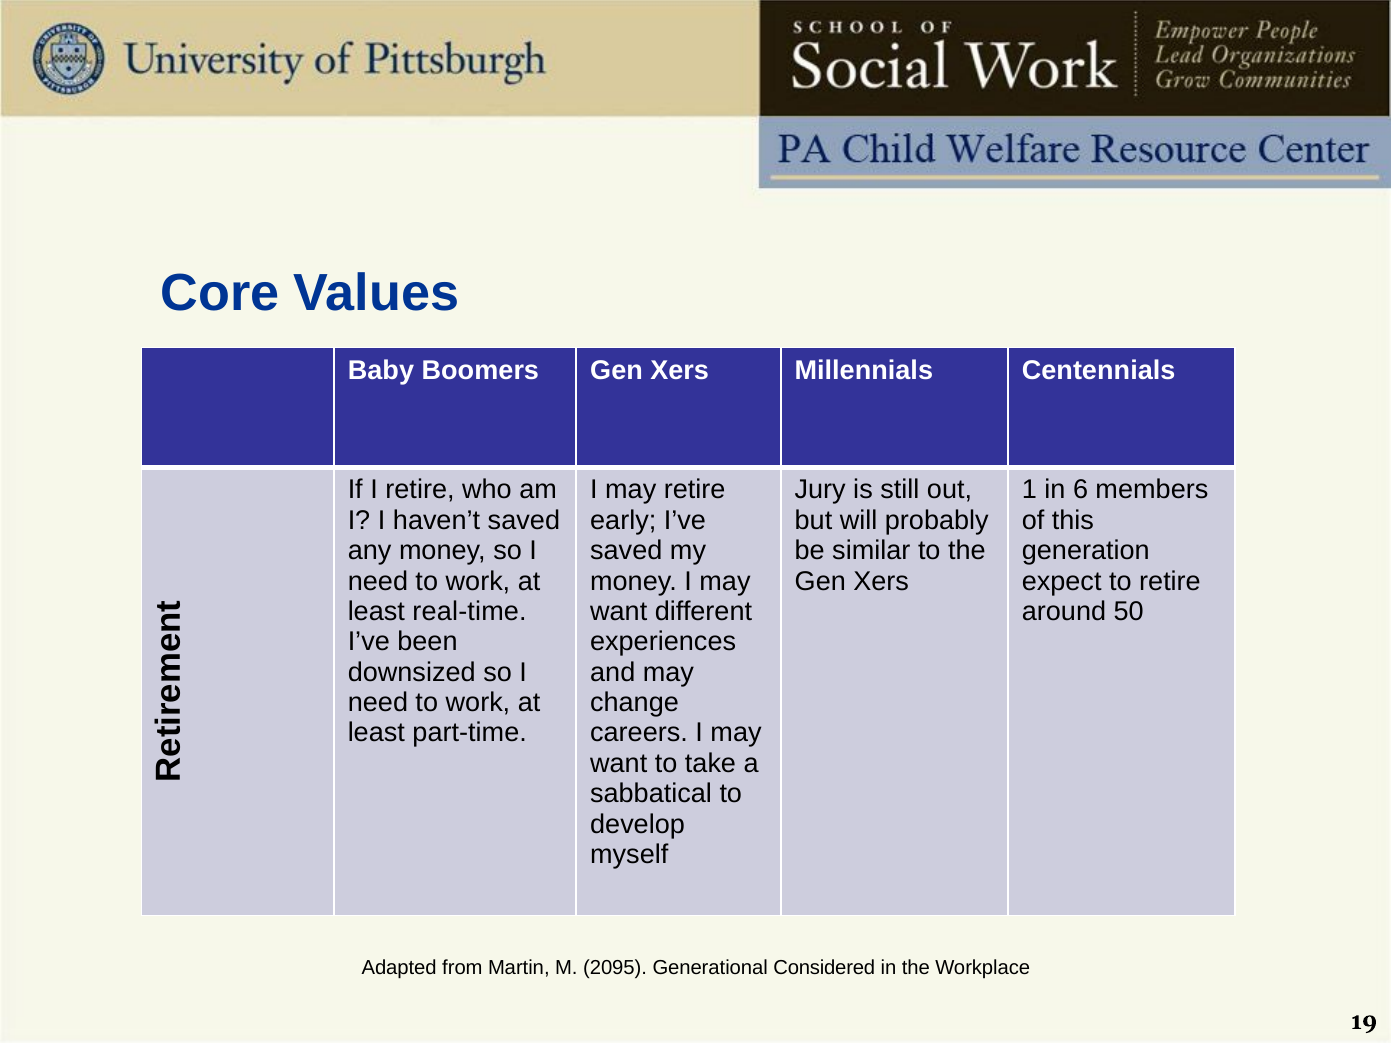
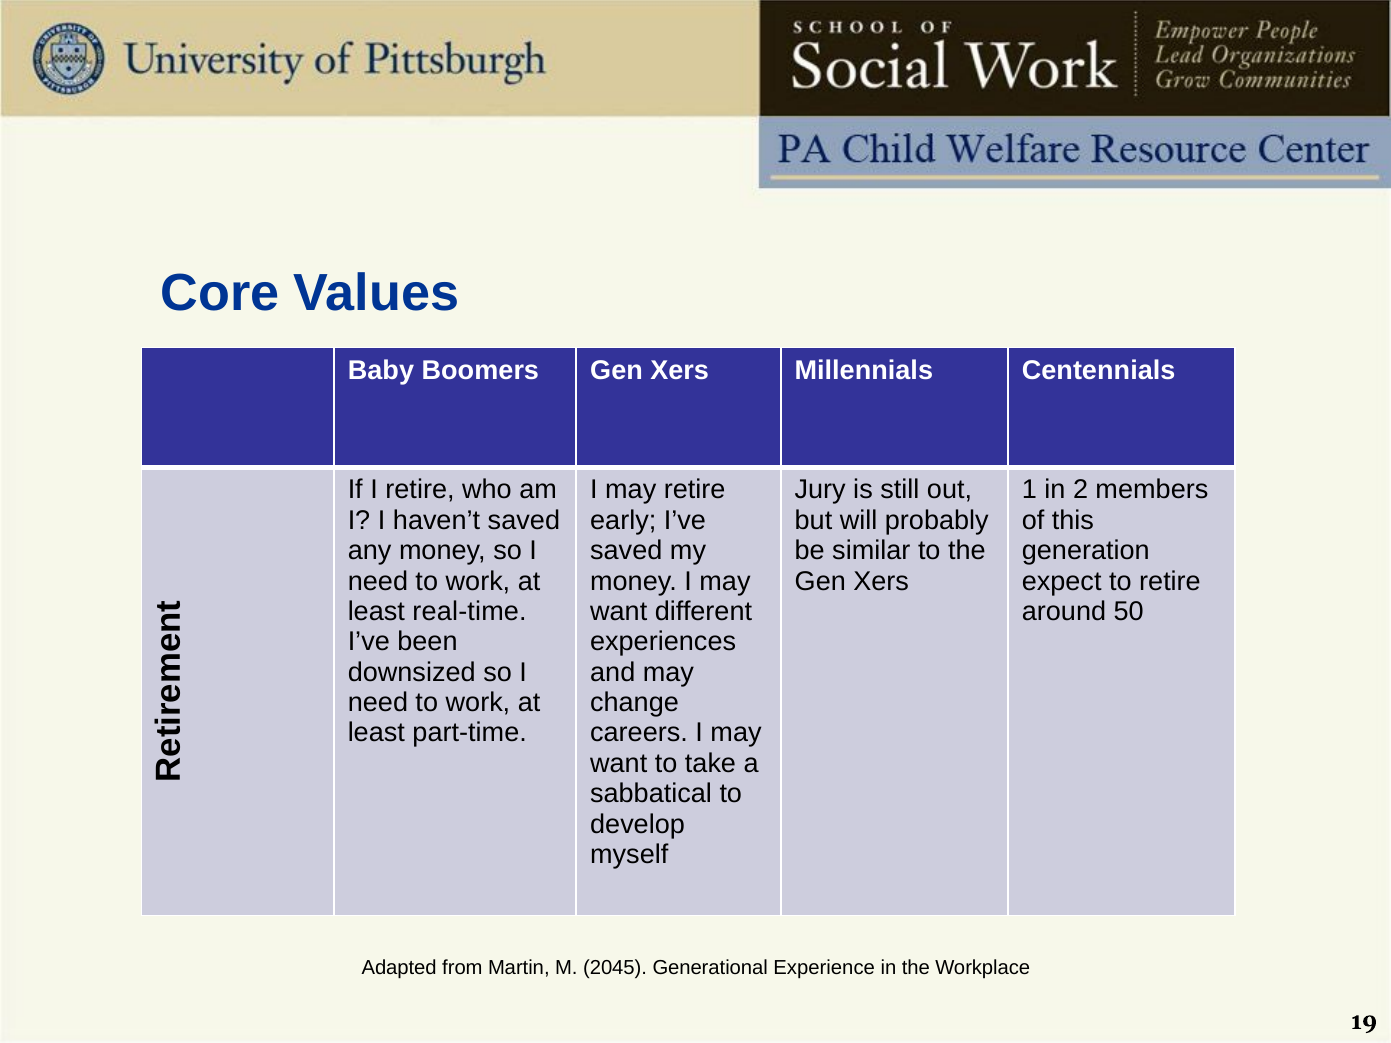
6: 6 -> 2
2095: 2095 -> 2045
Considered: Considered -> Experience
